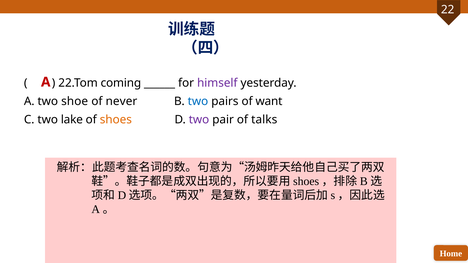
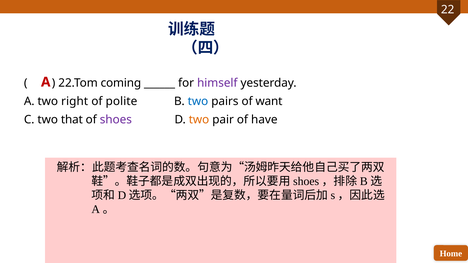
shoe: shoe -> right
never: never -> polite
lake: lake -> that
shoes colour: orange -> purple
two at (199, 120) colour: purple -> orange
talks: talks -> have
